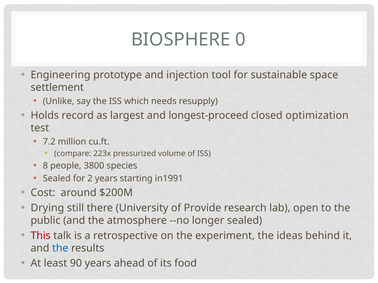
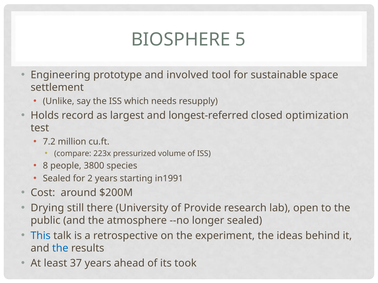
0: 0 -> 5
injection: injection -> involved
longest-proceed: longest-proceed -> longest-referred
This colour: red -> blue
90: 90 -> 37
food: food -> took
